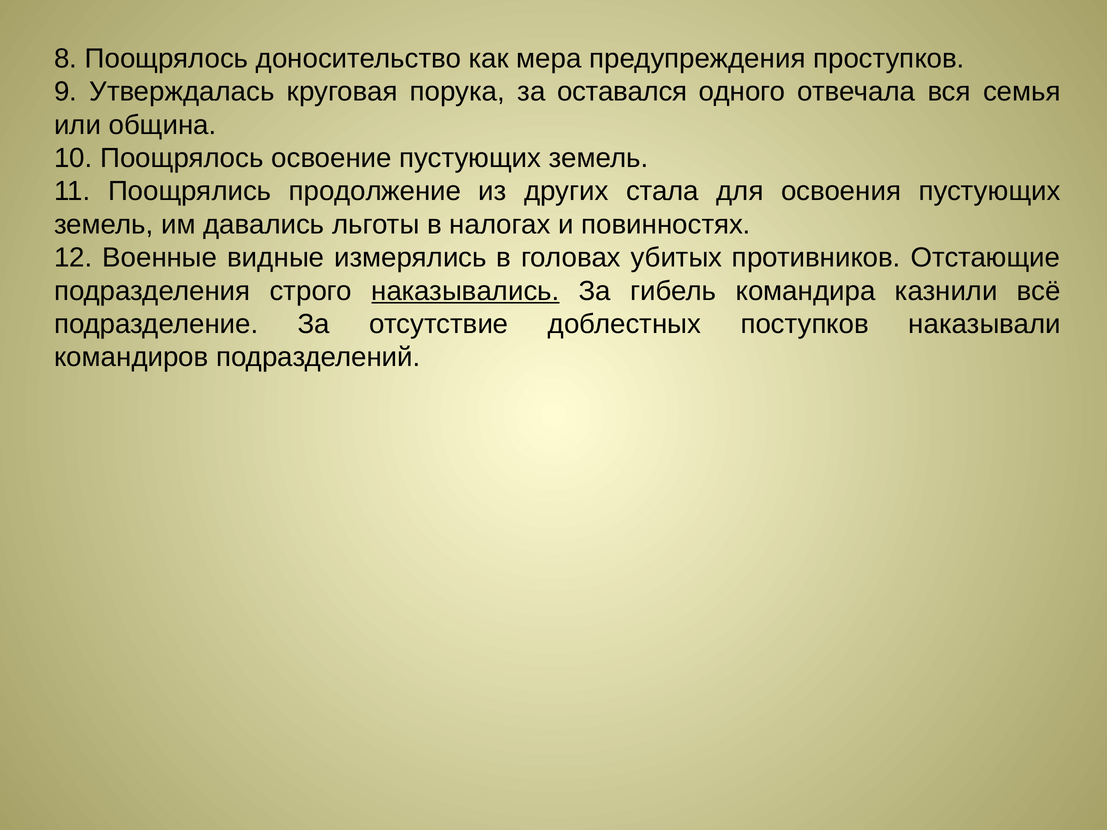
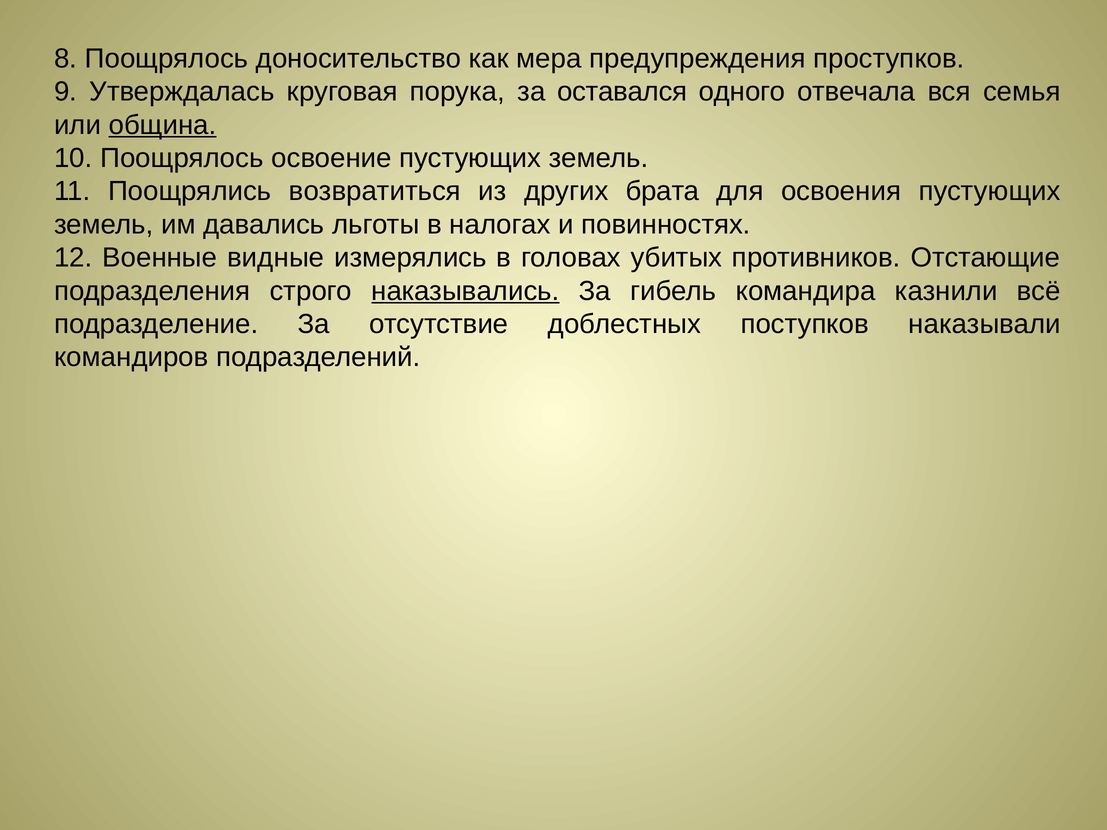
община underline: none -> present
продолжение: продолжение -> возвратиться
стала: стала -> брата
